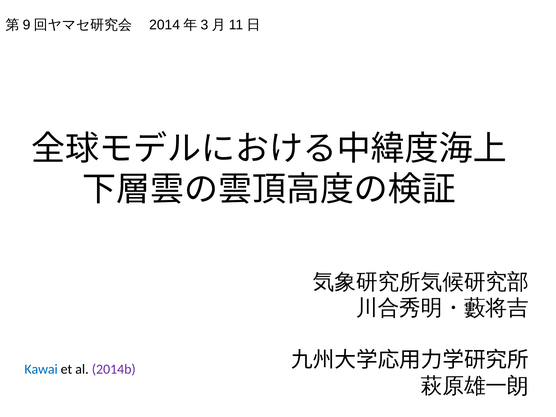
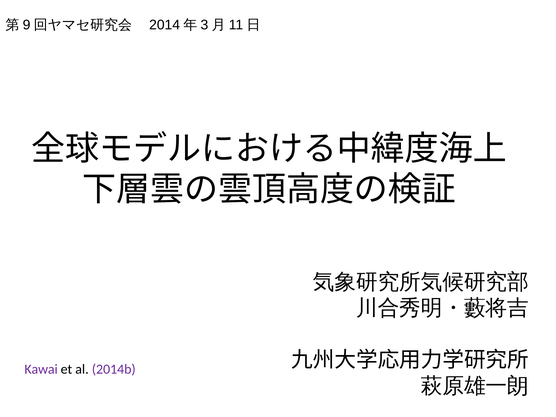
Kawai colour: blue -> purple
